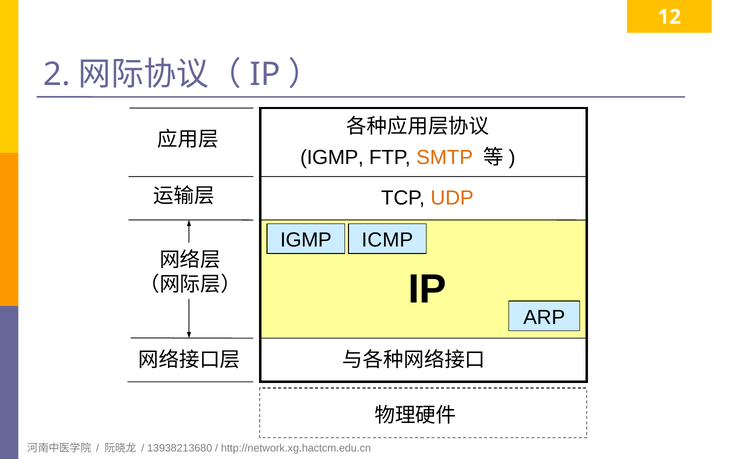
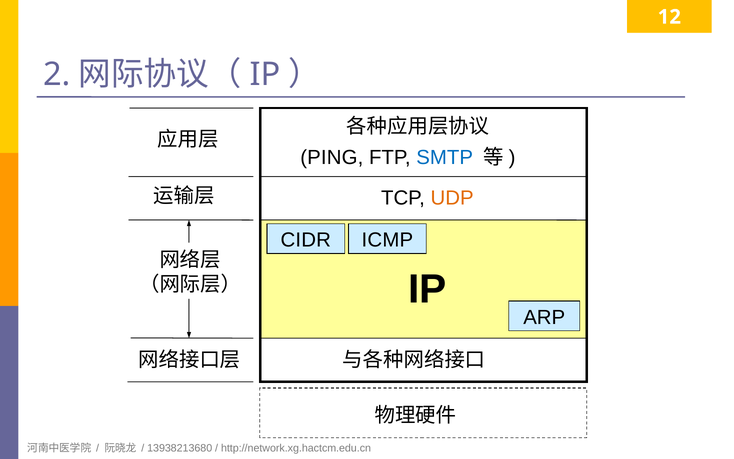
IGMP at (332, 157): IGMP -> PING
SMTP colour: orange -> blue
IGMP at (306, 240): IGMP -> CIDR
